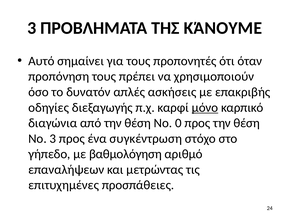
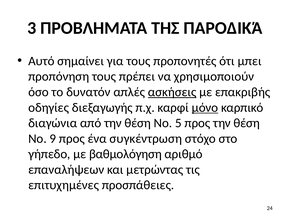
ΚΆΝΟΥΜΕ: ΚΆΝΟΥΜΕ -> ΠΑΡΟΔΙΚΆ
όταν: όταν -> μπει
ασκήσεις underline: none -> present
0: 0 -> 5
Νο 3: 3 -> 9
